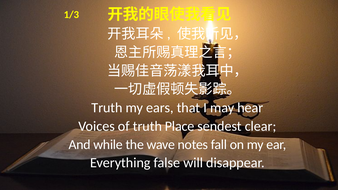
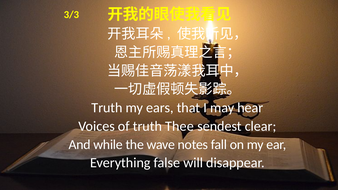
1/3: 1/3 -> 3/3
Place: Place -> Thee
